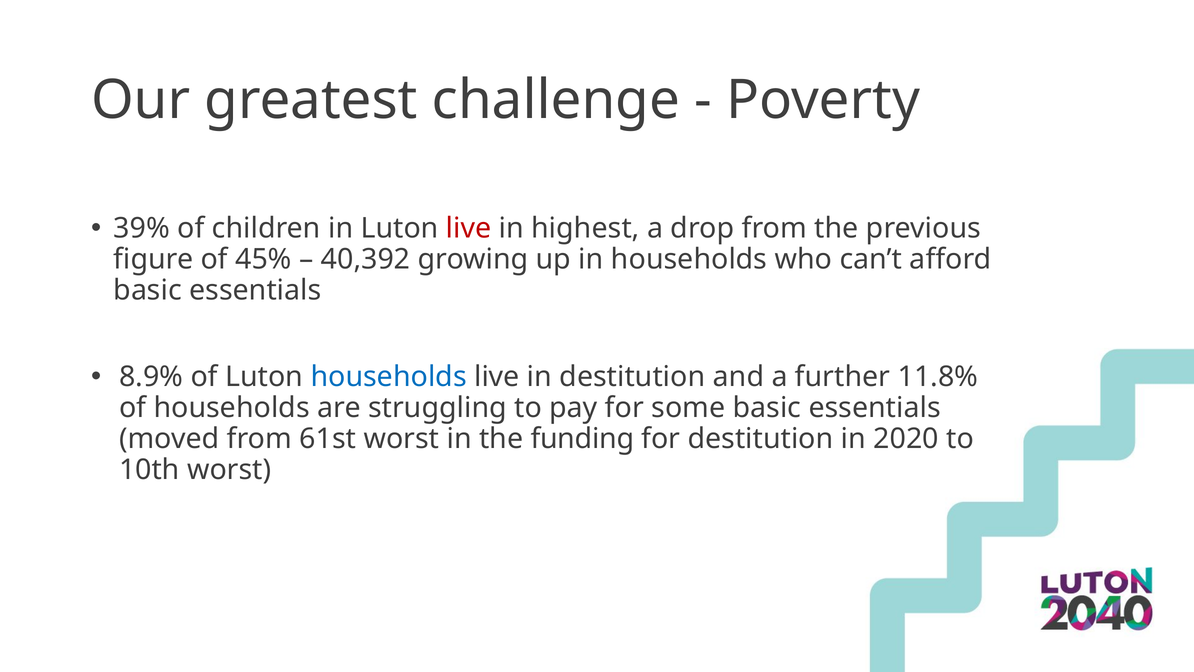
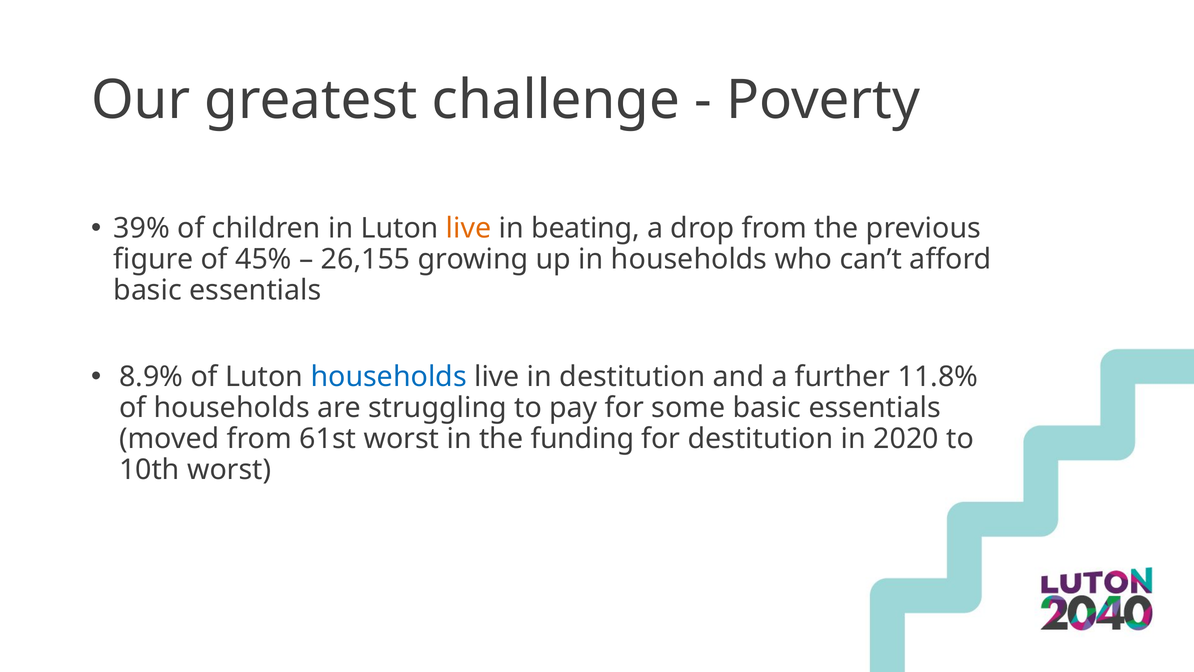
live at (469, 228) colour: red -> orange
highest: highest -> beating
40,392: 40,392 -> 26,155
